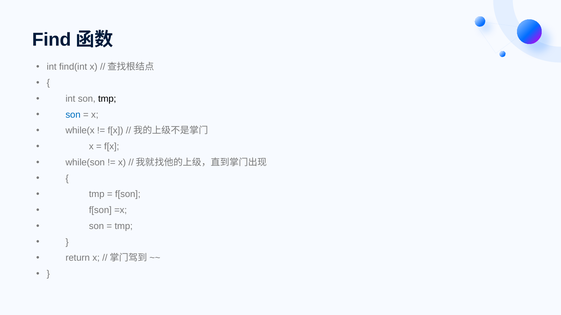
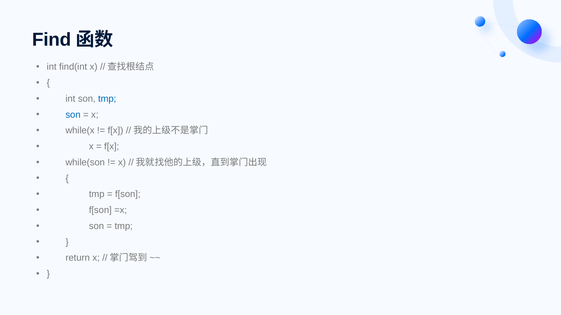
tmp at (107, 99) colour: black -> blue
